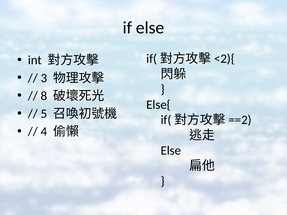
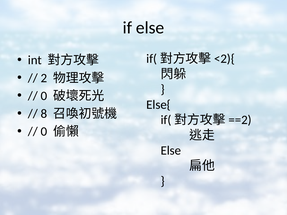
3: 3 -> 2
8 at (44, 96): 8 -> 0
5: 5 -> 8
4 at (44, 132): 4 -> 0
